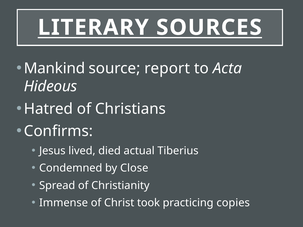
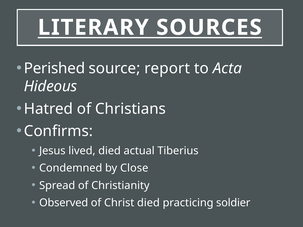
Mankind: Mankind -> Perished
Immense: Immense -> Observed
Christ took: took -> died
copies: copies -> soldier
